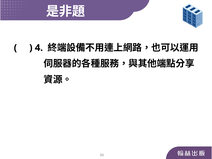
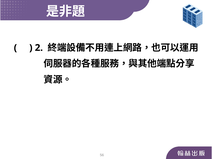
4: 4 -> 2
